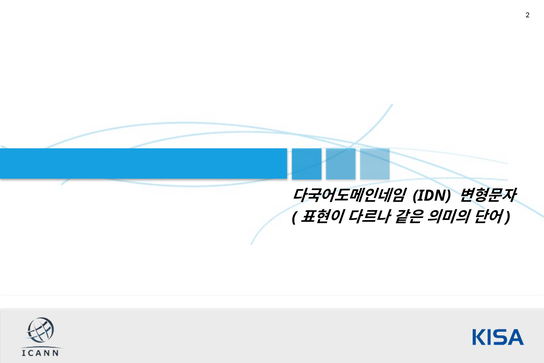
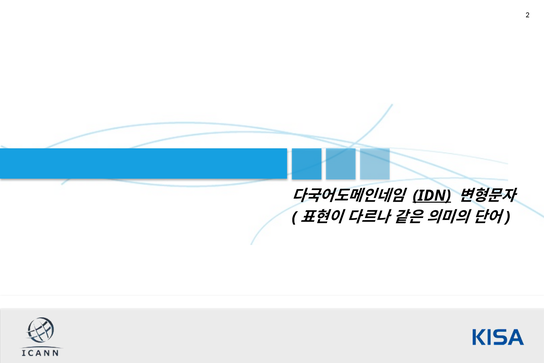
IDN underline: none -> present
